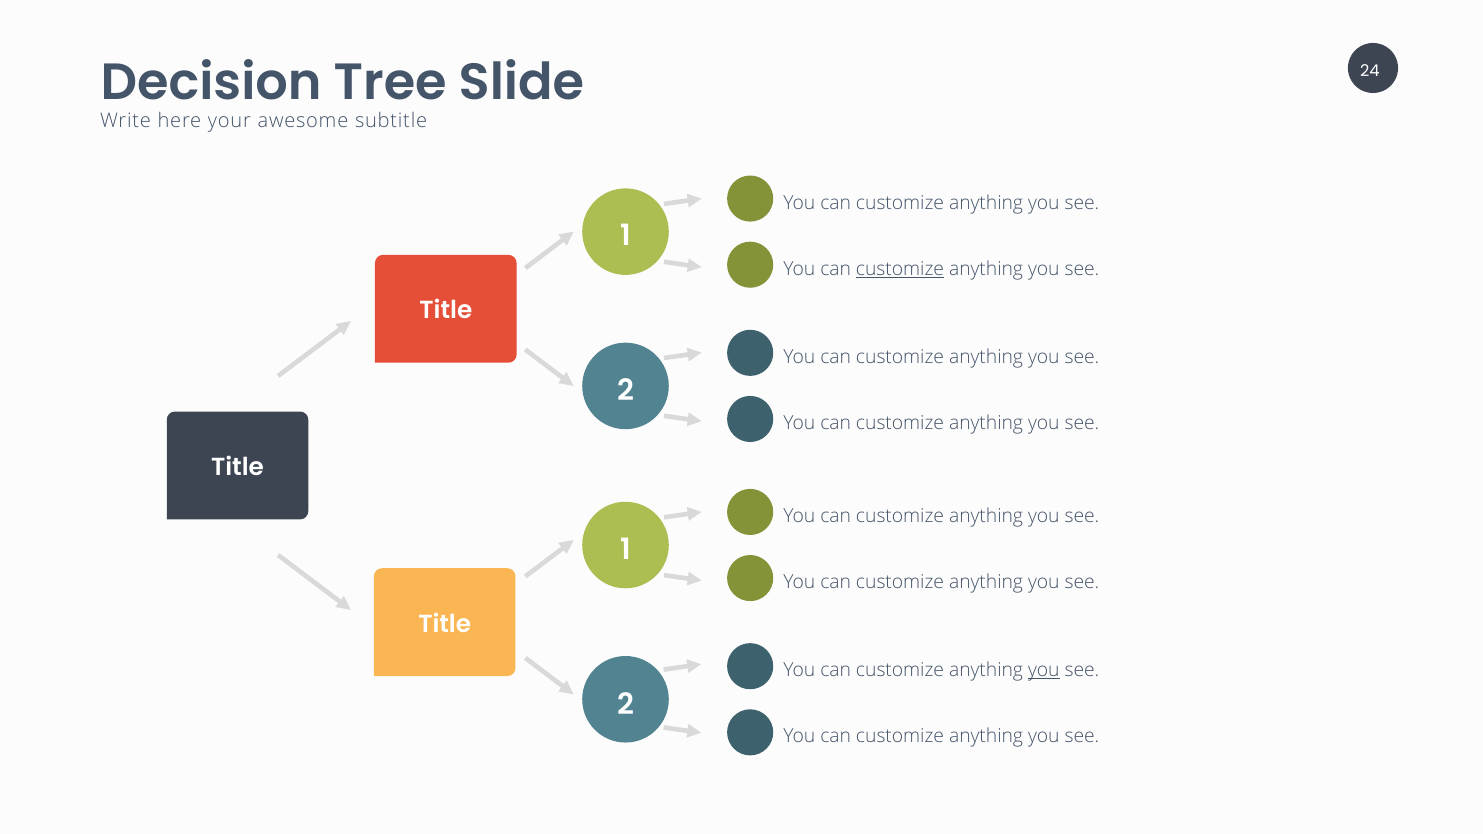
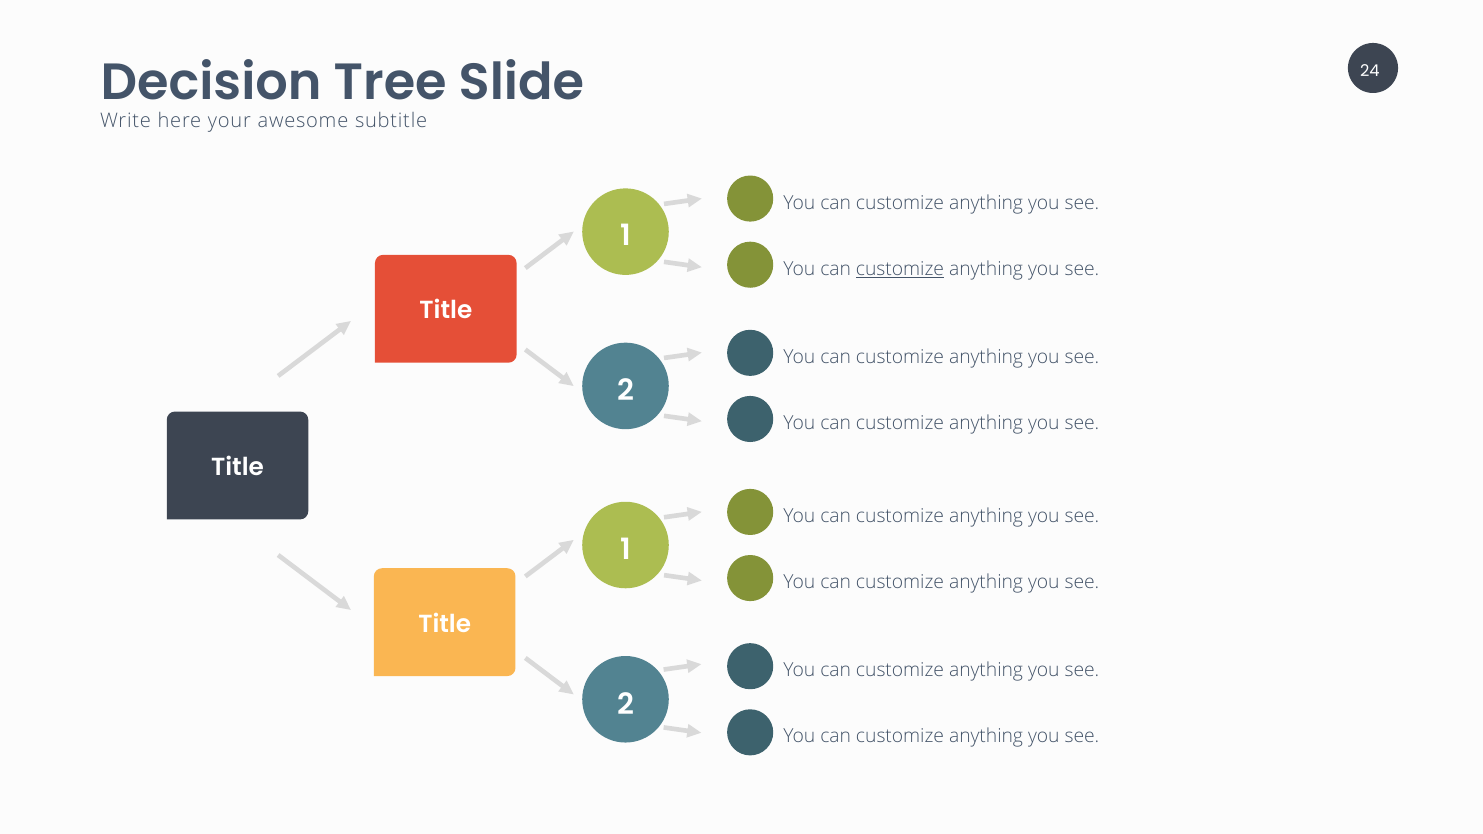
you at (1044, 671) underline: present -> none
